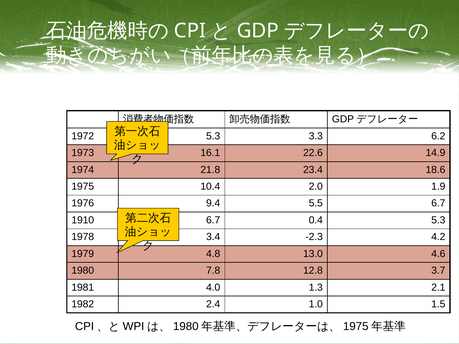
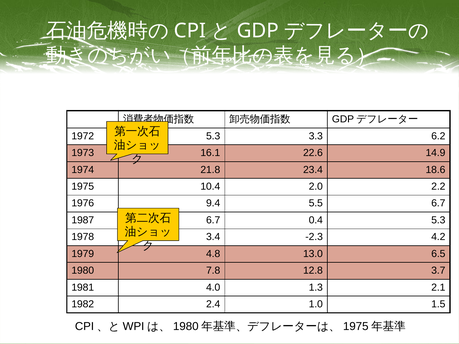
1.9: 1.9 -> 2.2
1910: 1910 -> 1987
4.6: 4.6 -> 6.5
